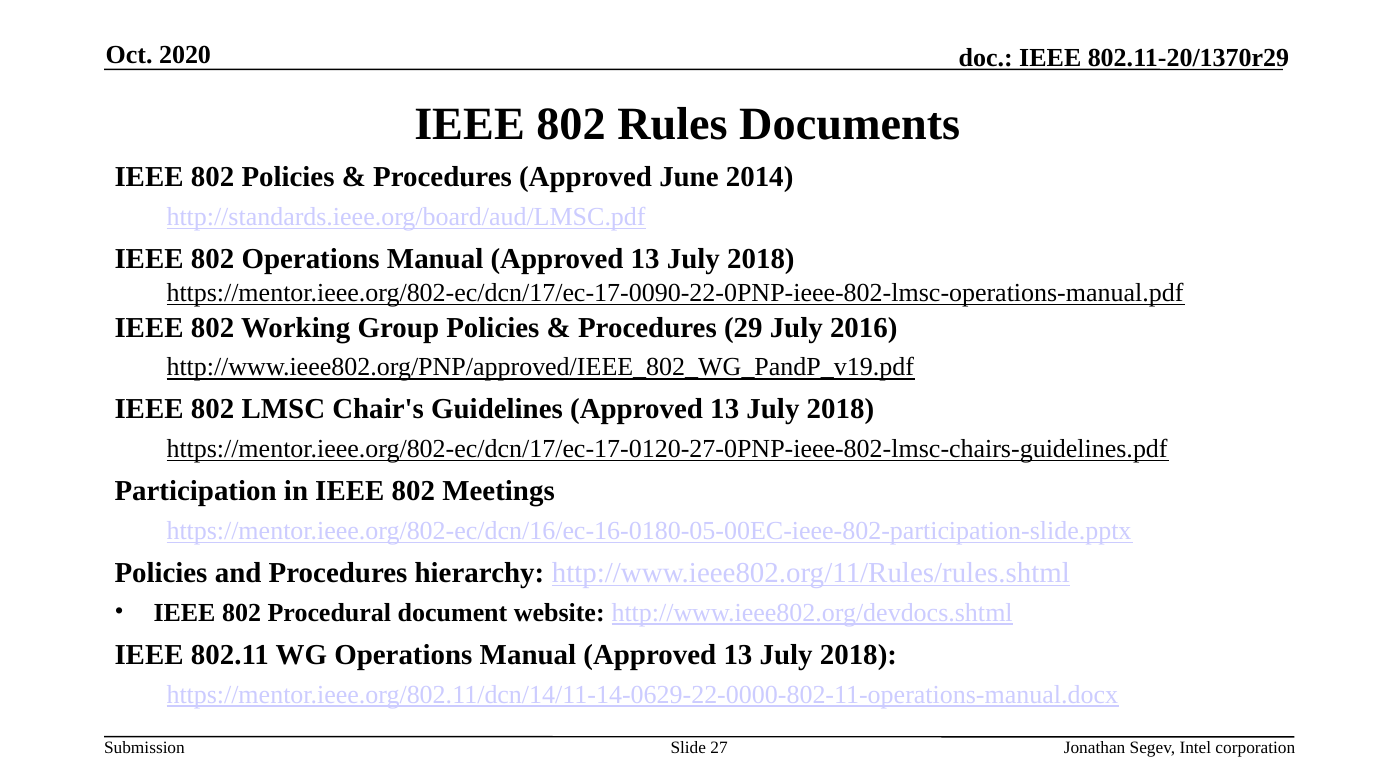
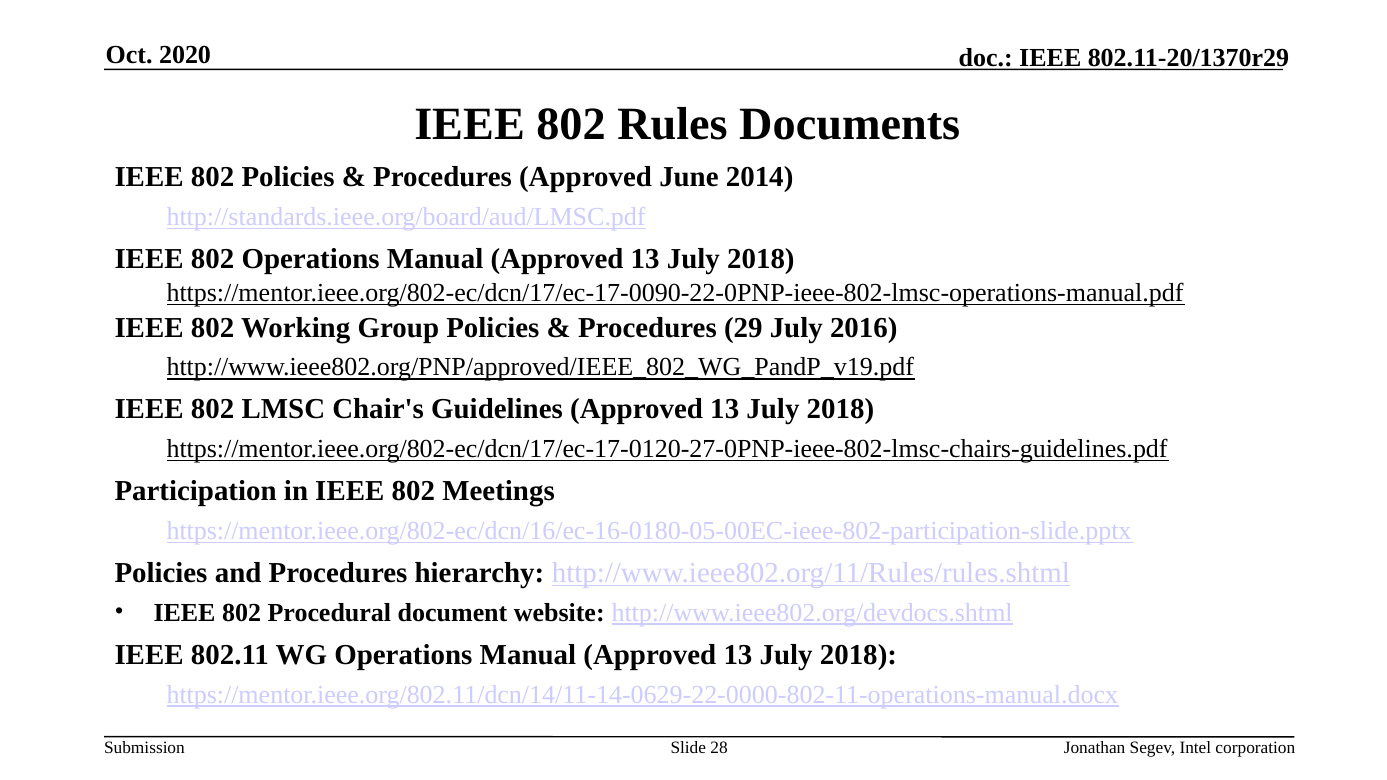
27: 27 -> 28
